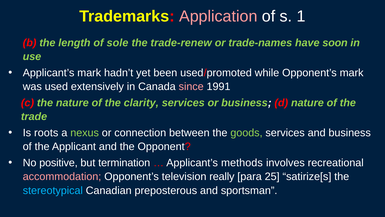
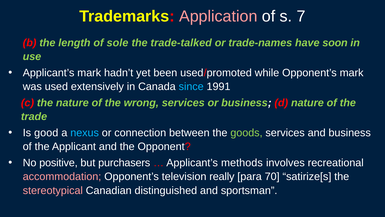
1: 1 -> 7
trade-renew: trade-renew -> trade-talked
since colour: pink -> light blue
clarity: clarity -> wrong
roots: roots -> good
nexus colour: light green -> light blue
termination: termination -> purchasers
25: 25 -> 70
stereotypical colour: light blue -> pink
preposterous: preposterous -> distinguished
